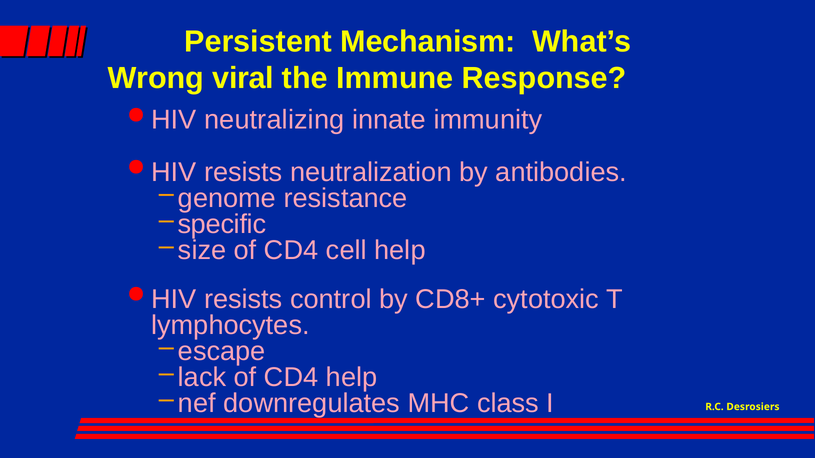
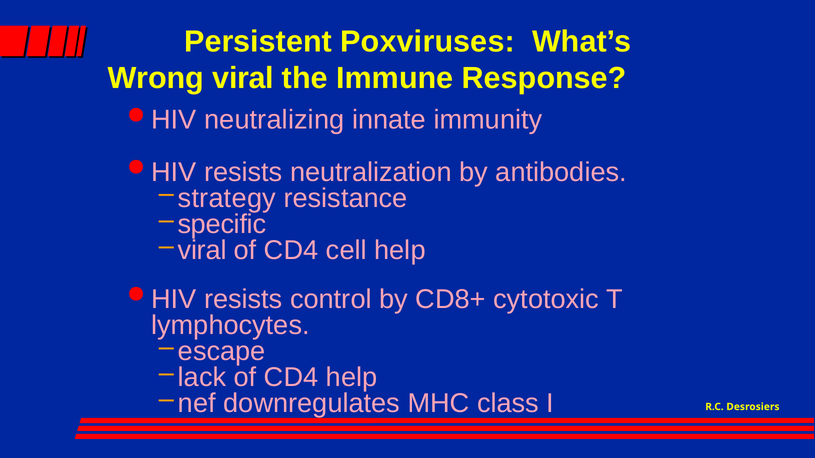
Mechanism: Mechanism -> Poxviruses
genome: genome -> strategy
size at (202, 250): size -> viral
